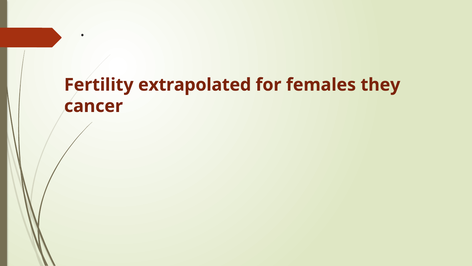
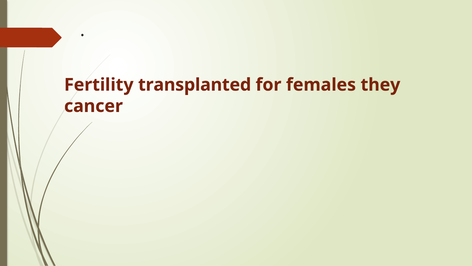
extrapolated: extrapolated -> transplanted
